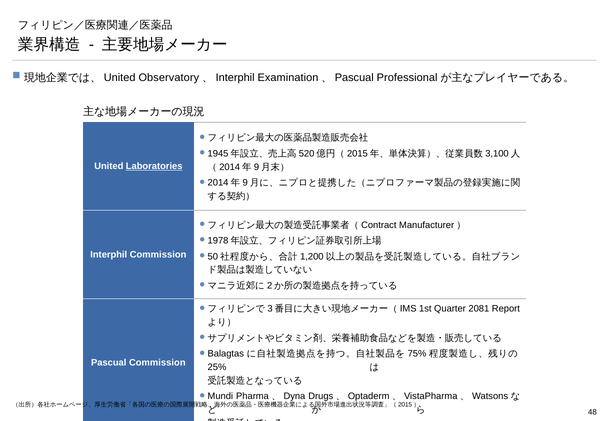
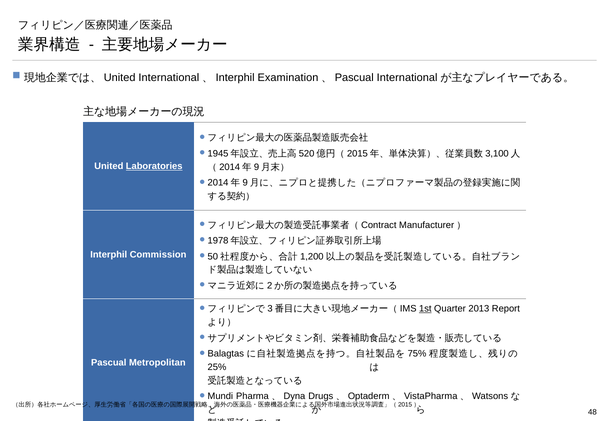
Observatory at (169, 78): Observatory -> International
Professional at (407, 78): Professional -> International
1st underline: none -> present
2081: 2081 -> 2013
Pascual Commission: Commission -> Metropolitan
